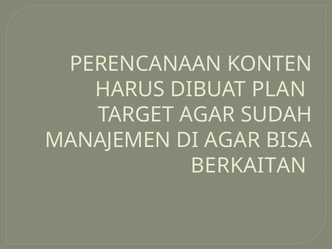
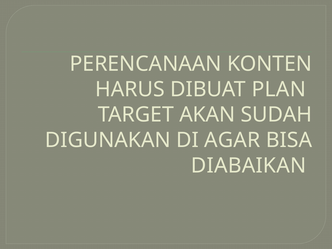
TARGET AGAR: AGAR -> AKAN
MANAJEMEN: MANAJEMEN -> DIGUNAKAN
BERKAITAN: BERKAITAN -> DIABAIKAN
